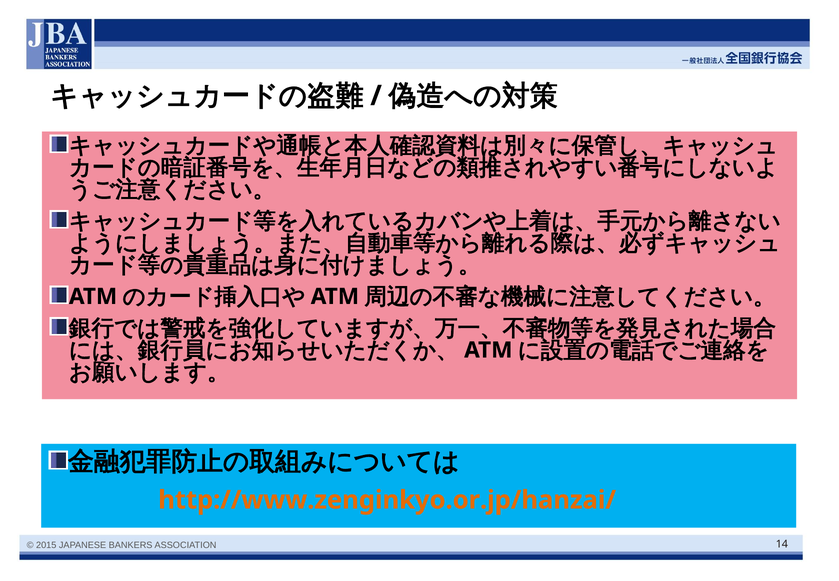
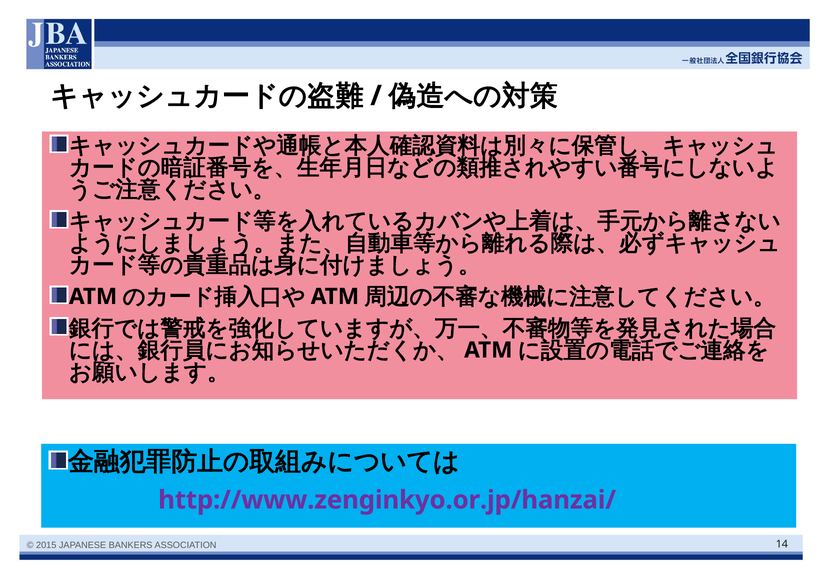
http://www.zenginkyo.or.jp/hanzai/ colour: orange -> purple
